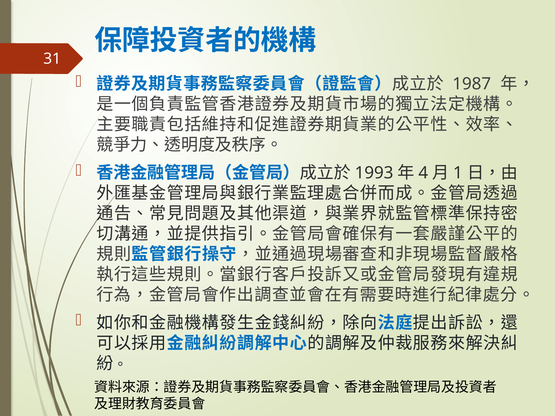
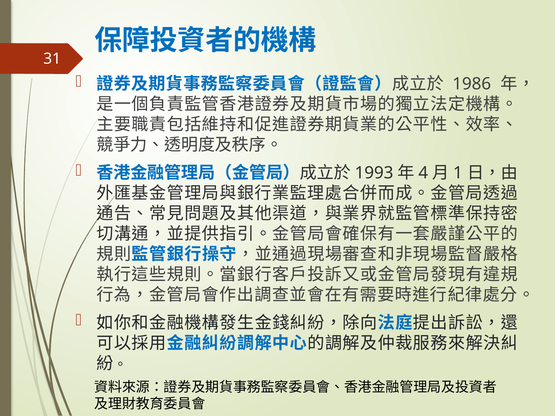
1987: 1987 -> 1986
